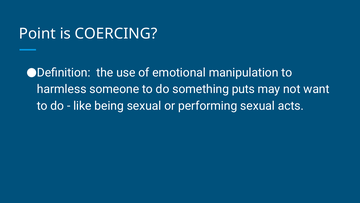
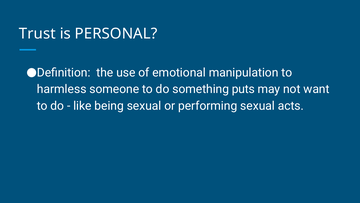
Point: Point -> Trust
COERCING: COERCING -> PERSONAL
